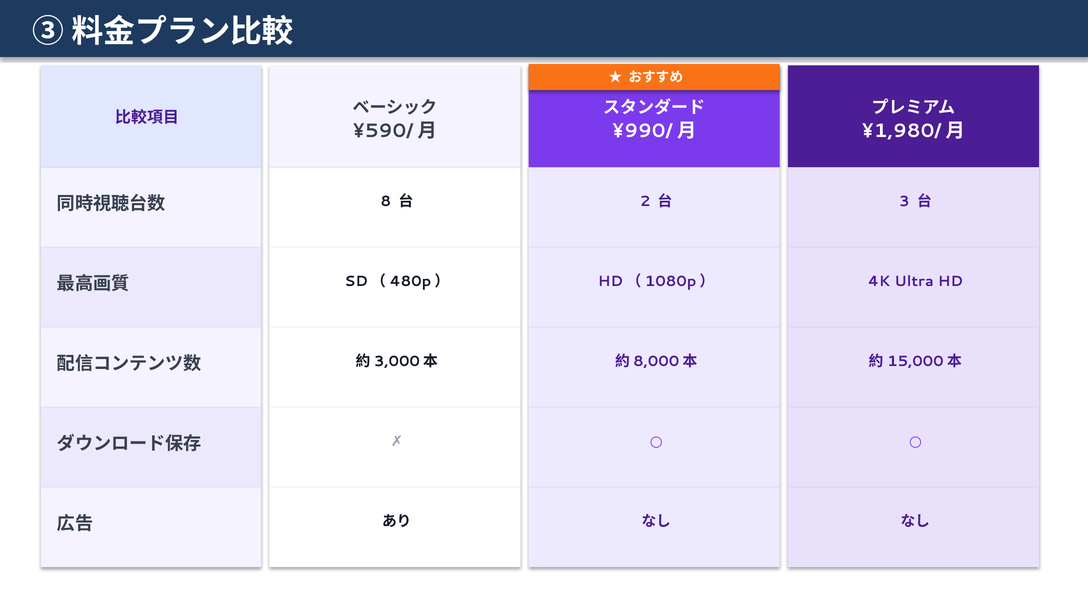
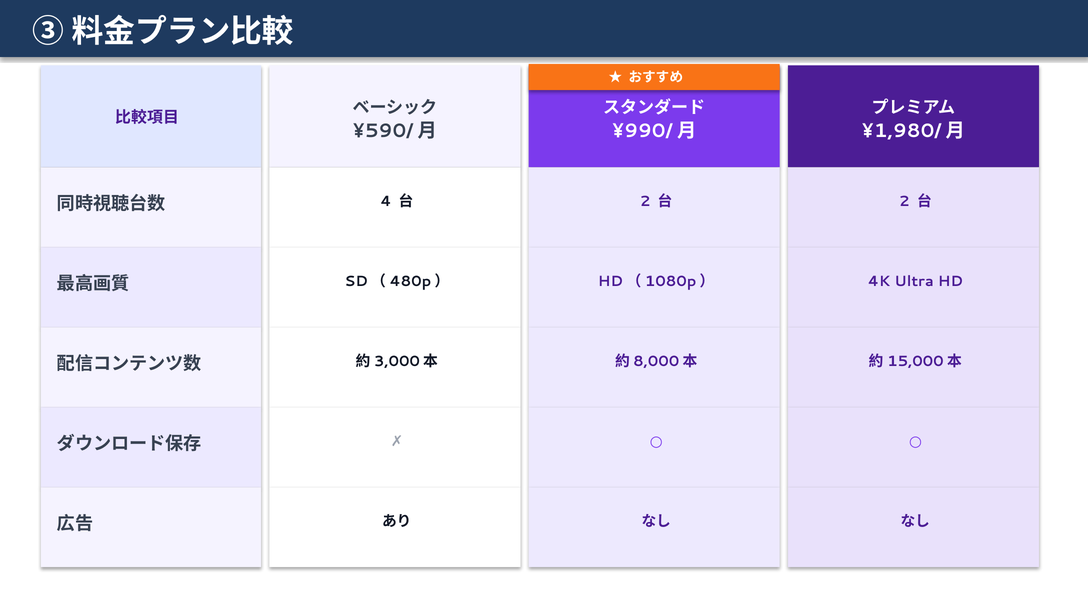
8: 8 -> 4
3 at (904, 202): 3 -> 2
